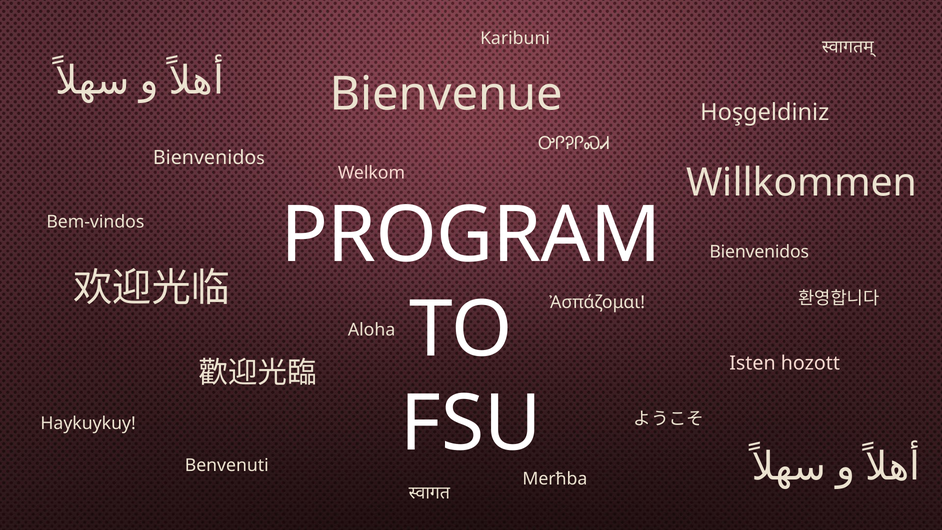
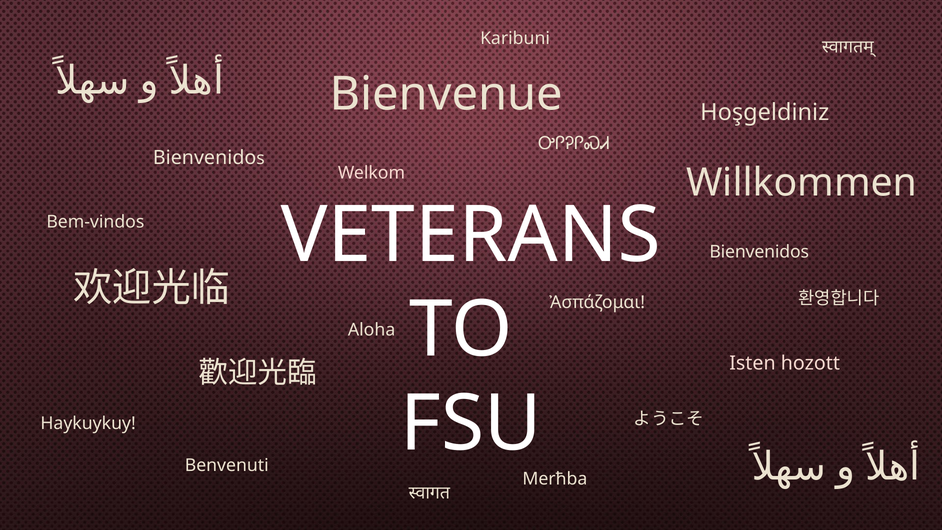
PROGRAM: PROGRAM -> VETERANS
